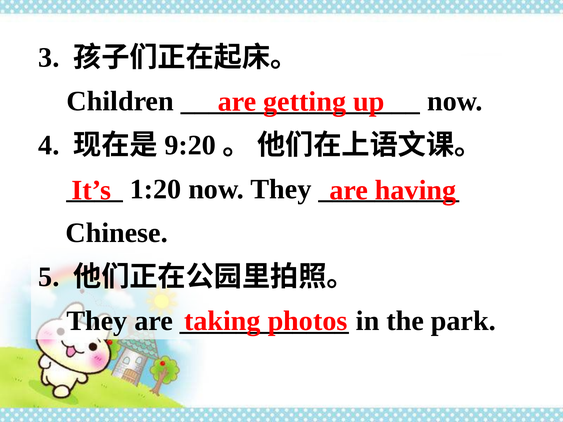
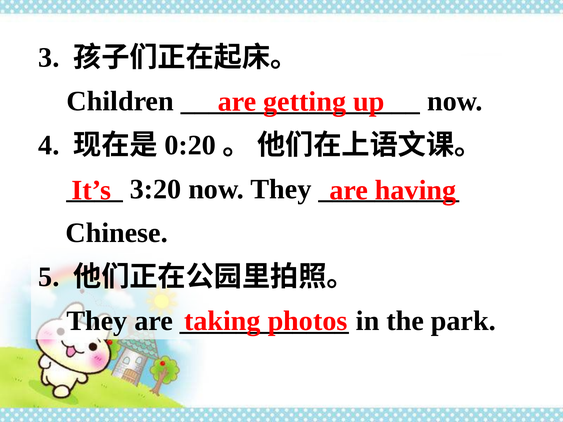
9:20: 9:20 -> 0:20
1:20: 1:20 -> 3:20
